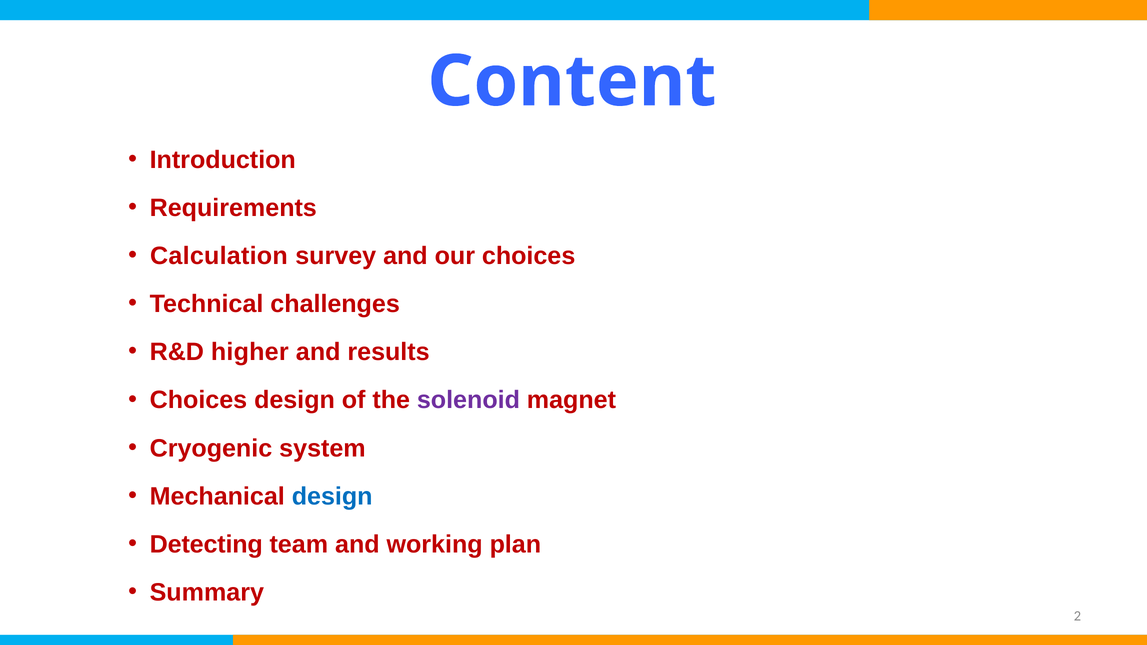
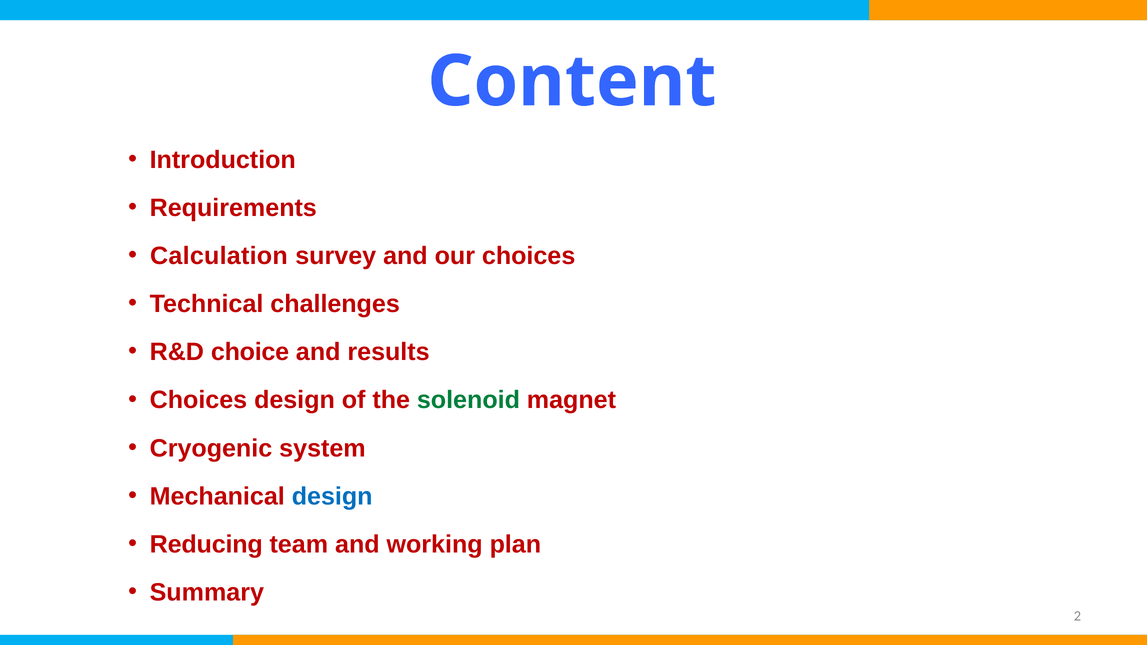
higher: higher -> choice
solenoid colour: purple -> green
Detecting: Detecting -> Reducing
